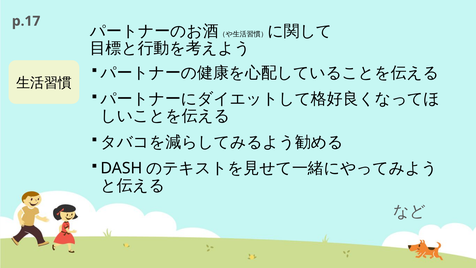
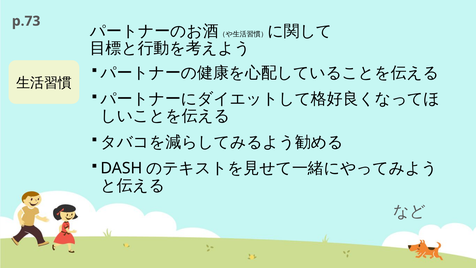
p.17: p.17 -> p.73
